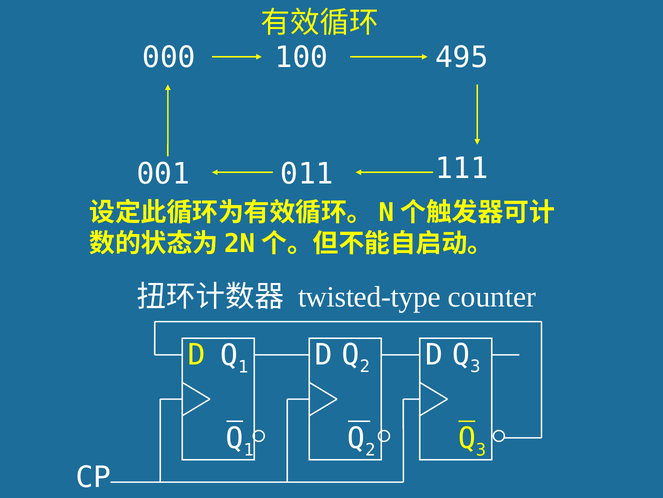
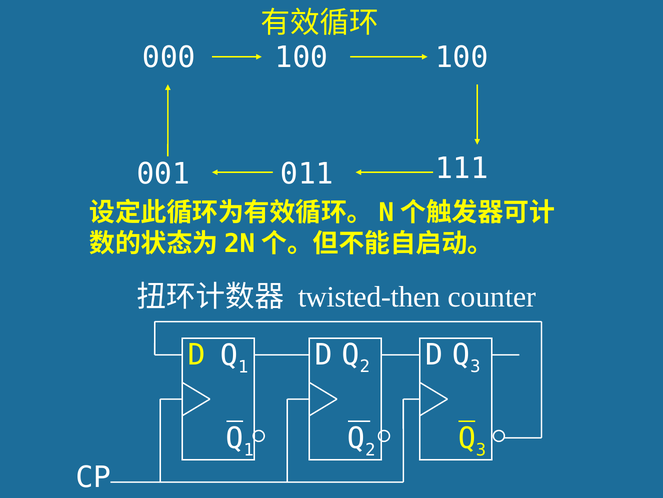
100 495: 495 -> 100
twisted-type: twisted-type -> twisted-then
